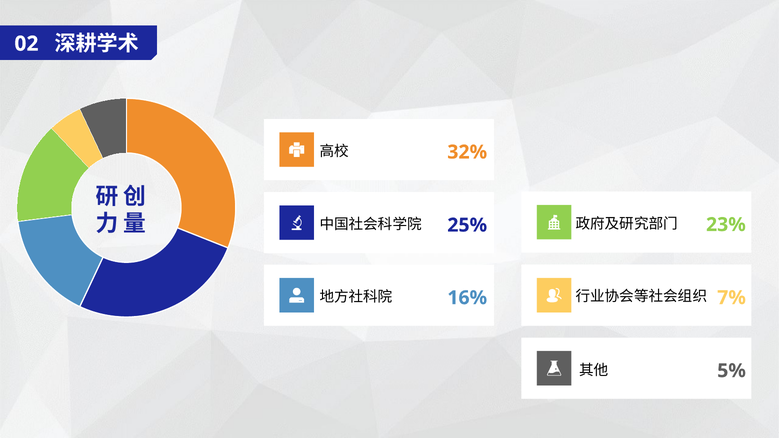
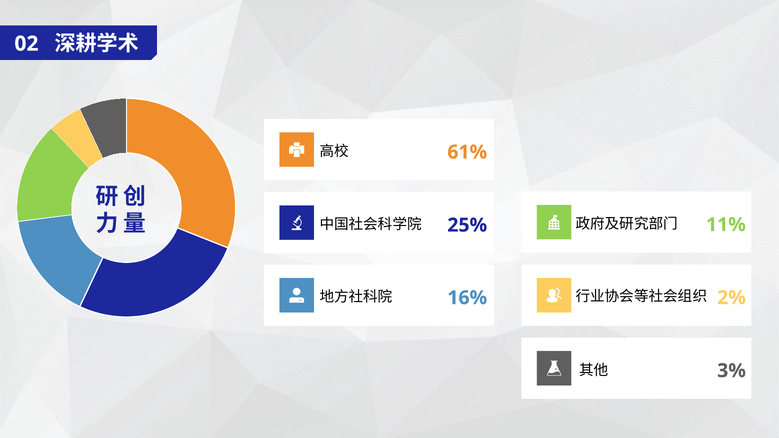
32%: 32% -> 61%
23%: 23% -> 11%
7%: 7% -> 2%
5%: 5% -> 3%
